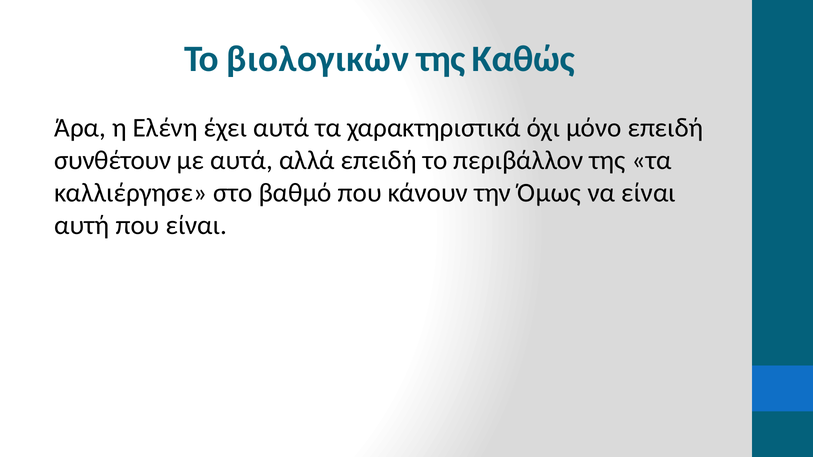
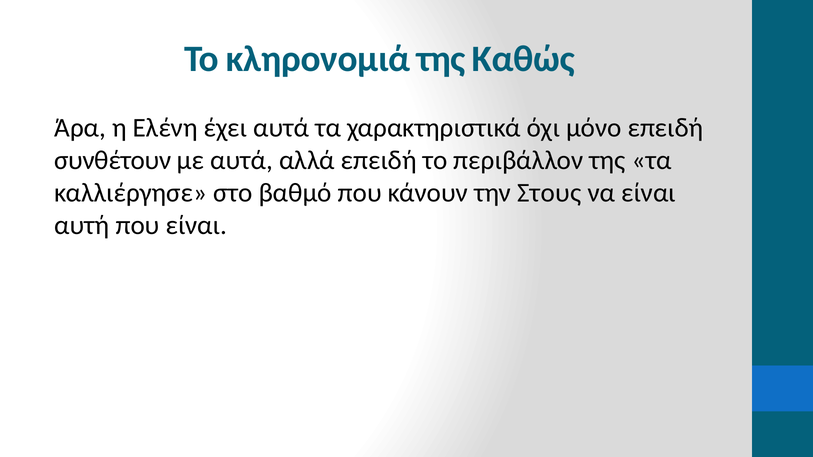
βιολογικών: βιολογικών -> κληρονομιά
Όμως: Όμως -> Στους
